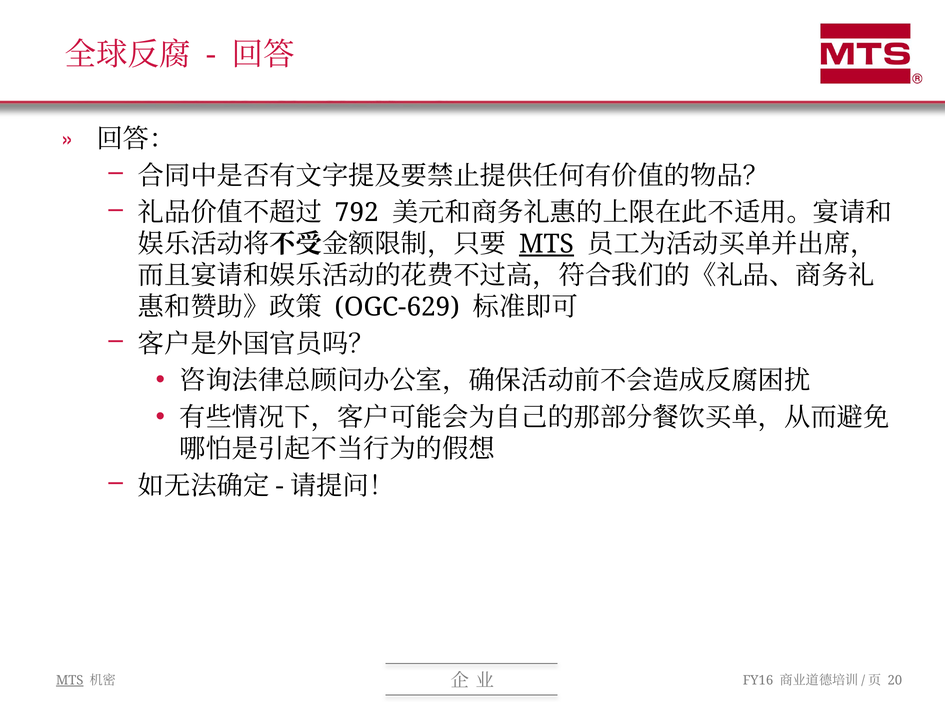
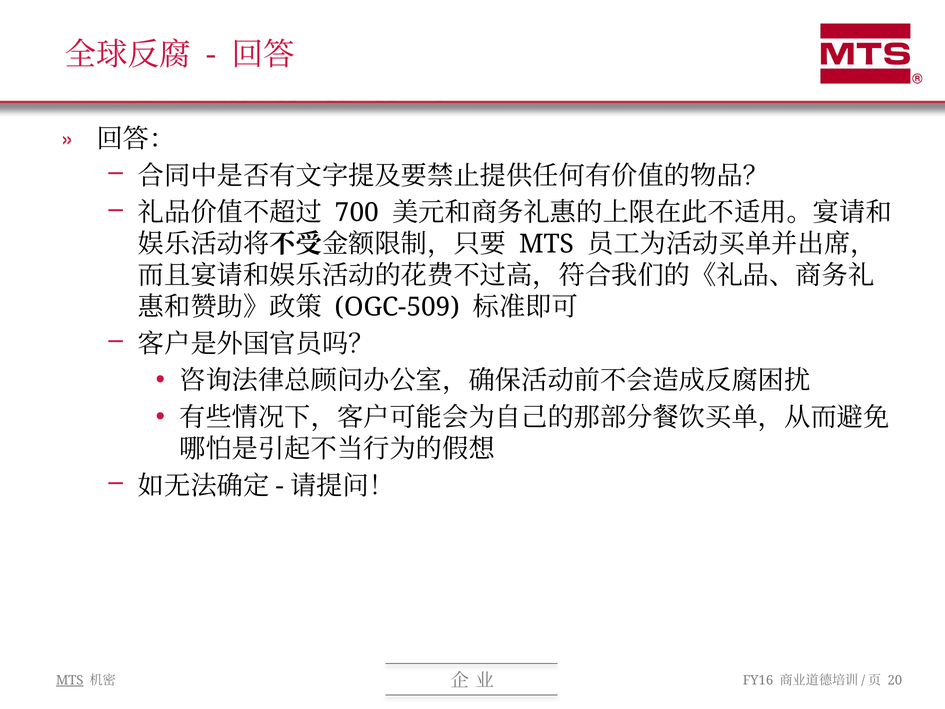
792: 792 -> 700
MTS at (547, 244) underline: present -> none
OGC-629: OGC-629 -> OGC-509
